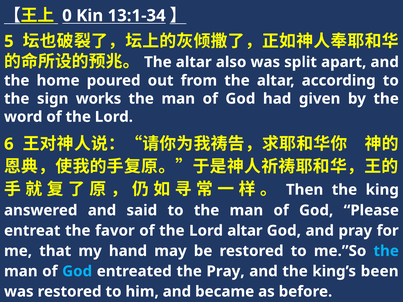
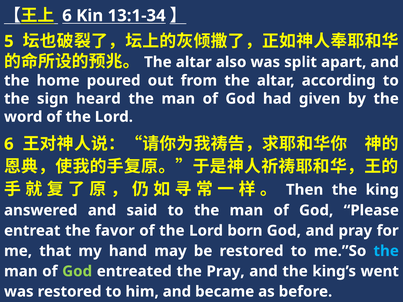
0 at (67, 16): 0 -> 6
works: works -> heard
Lord altar: altar -> born
God at (77, 271) colour: light blue -> light green
been: been -> went
